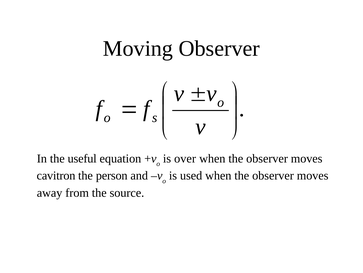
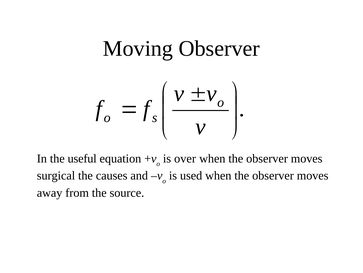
cavitron: cavitron -> surgical
person: person -> causes
